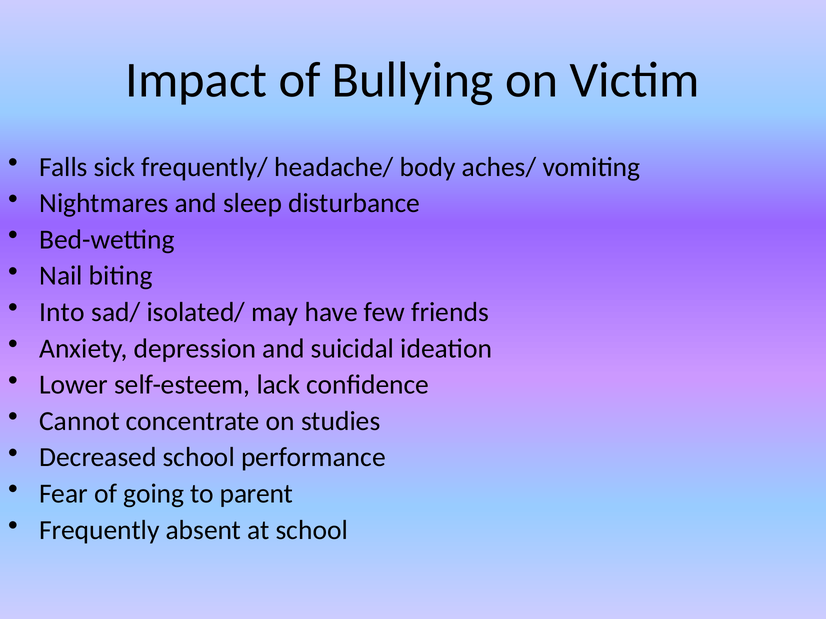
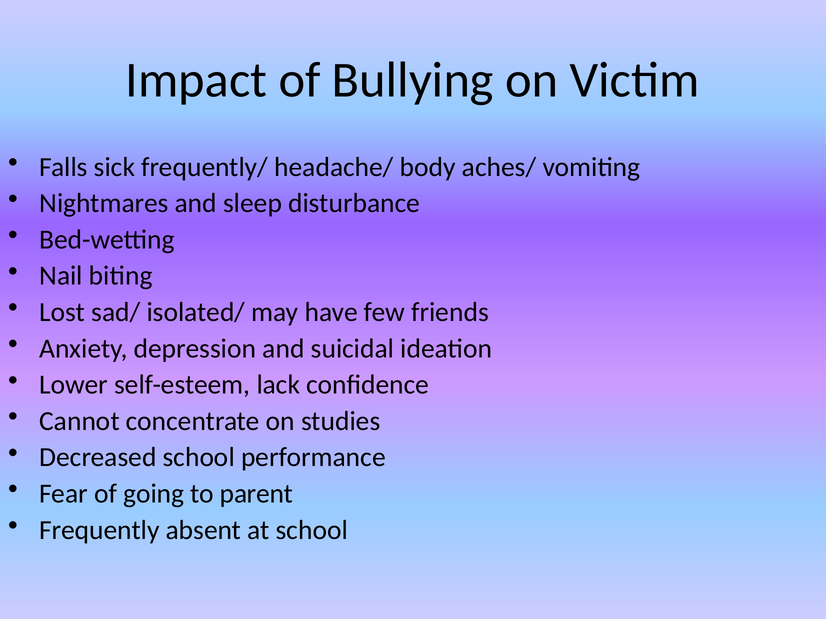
Into: Into -> Lost
